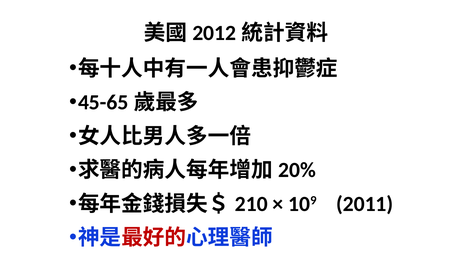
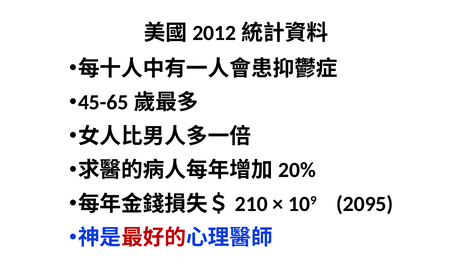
2011: 2011 -> 2095
